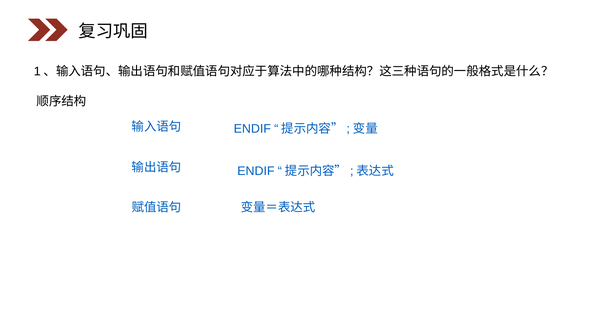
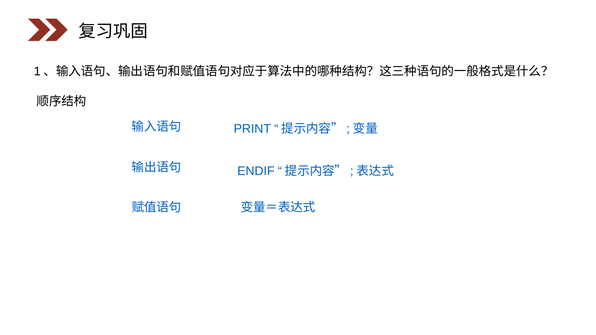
ENDIF at (252, 129): ENDIF -> PRINT
